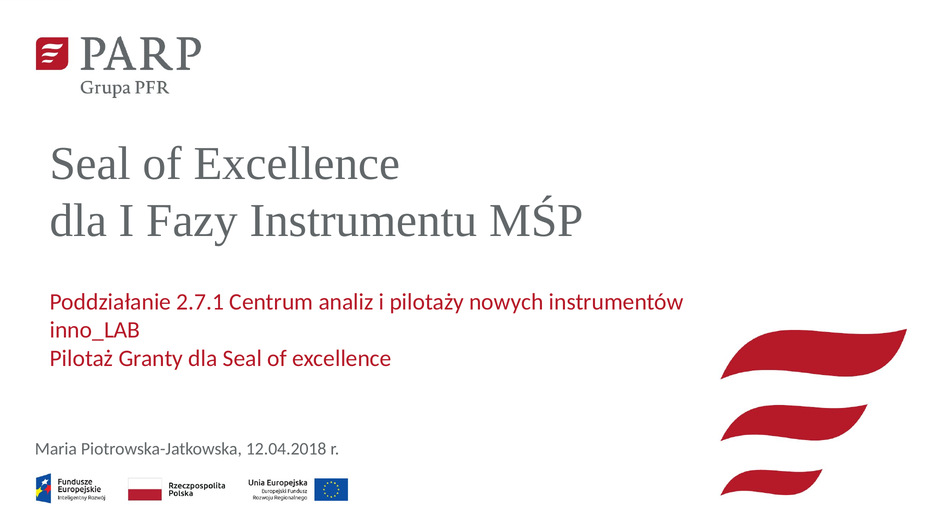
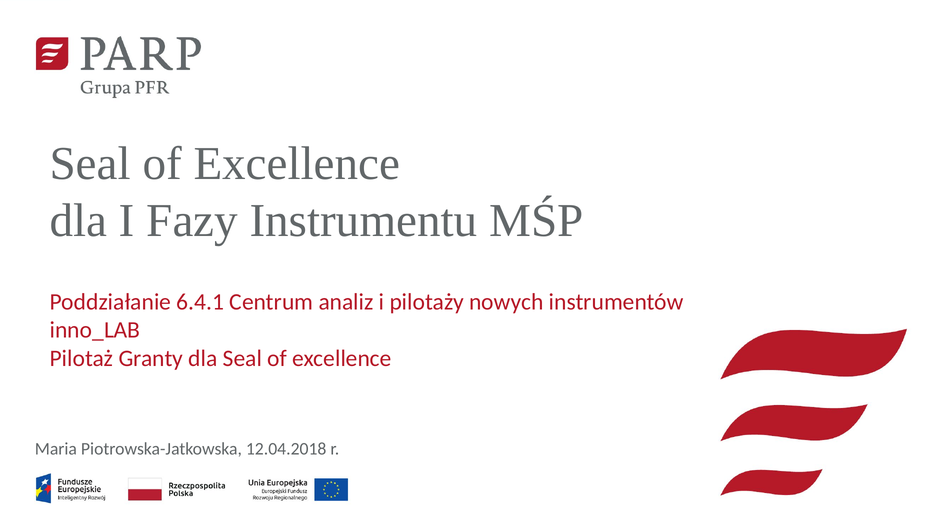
2.7.1: 2.7.1 -> 6.4.1
